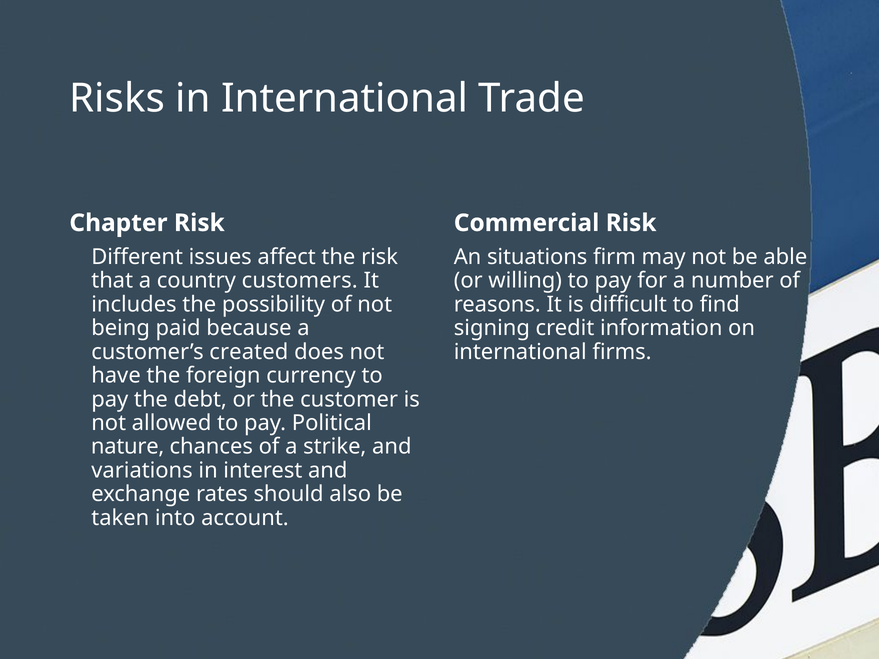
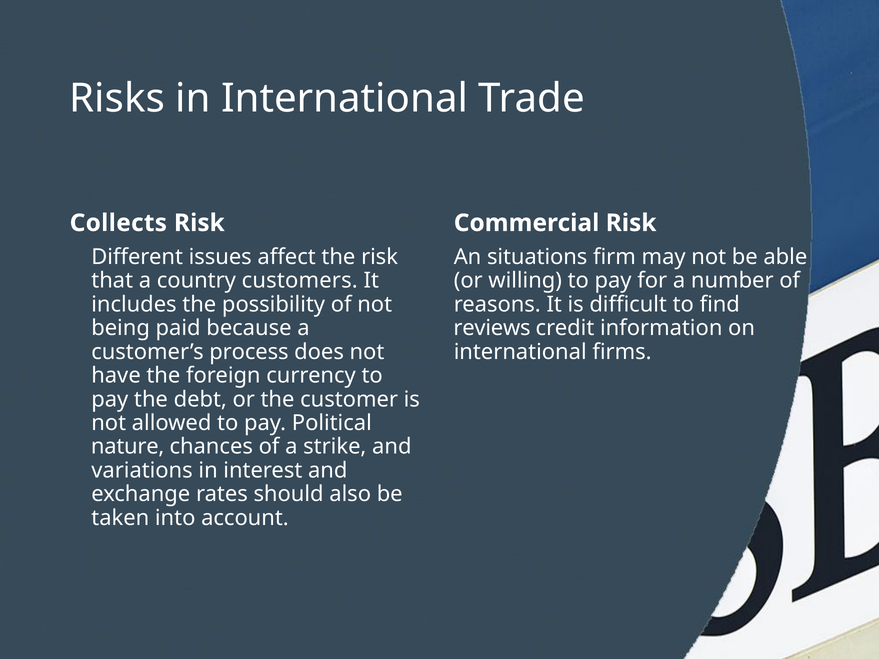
Chapter: Chapter -> Collects
signing: signing -> reviews
created: created -> process
